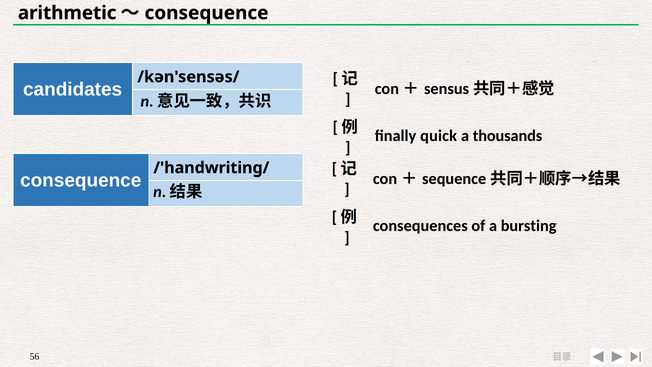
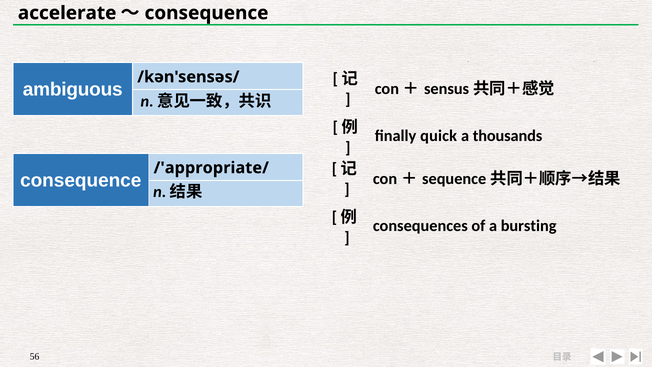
arithmetic: arithmetic -> accelerate
candidates: candidates -> ambiguous
/'handwriting/: /'handwriting/ -> /'appropriate/
